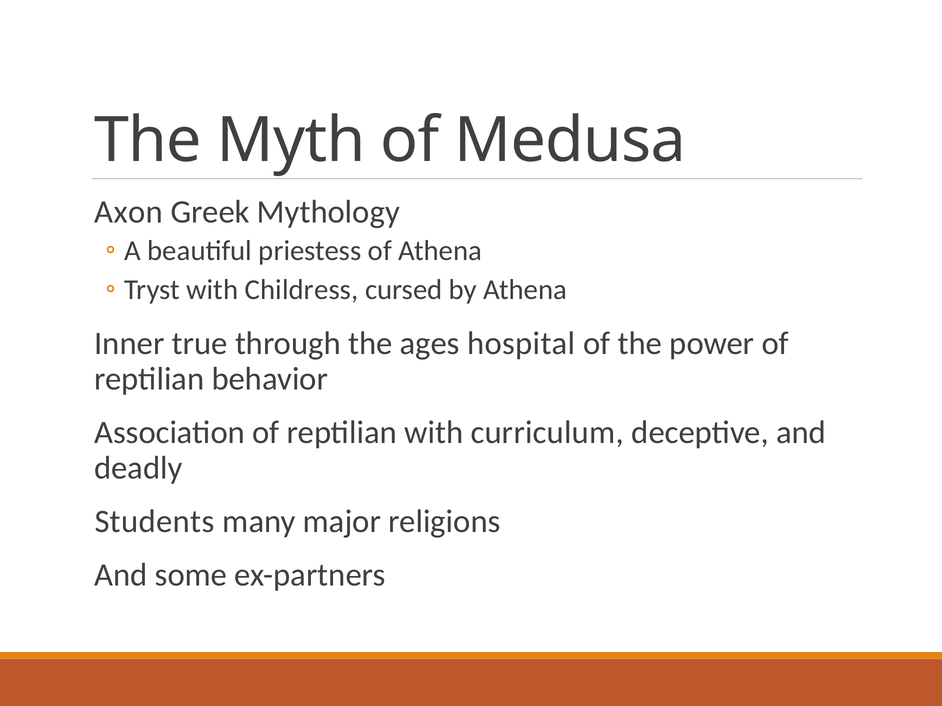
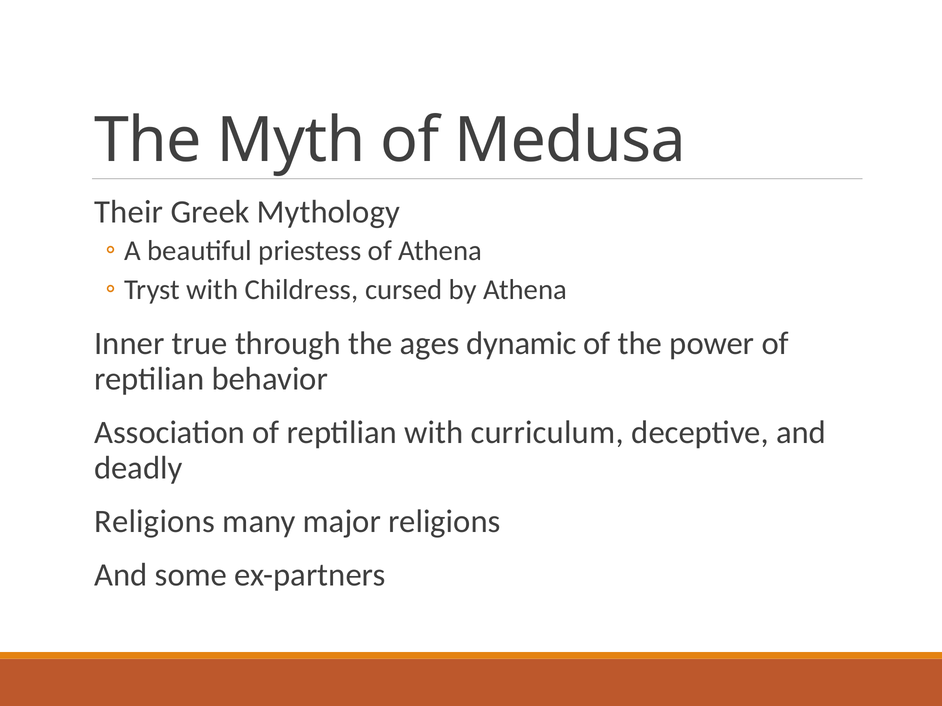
Axon: Axon -> Their
hospital: hospital -> dynamic
Students at (154, 522): Students -> Religions
